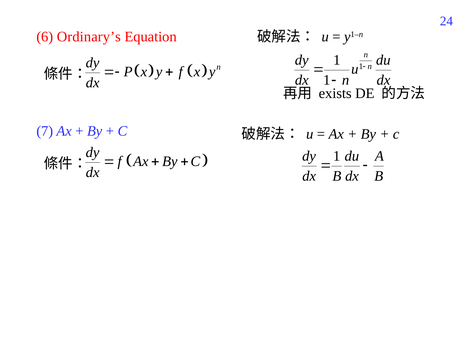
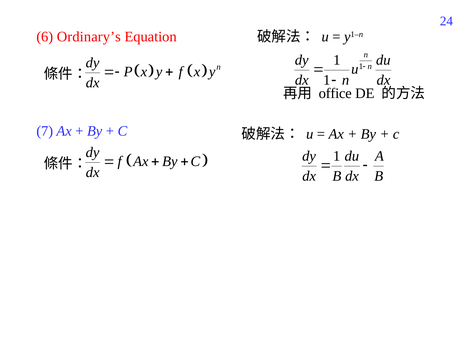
exists: exists -> office
